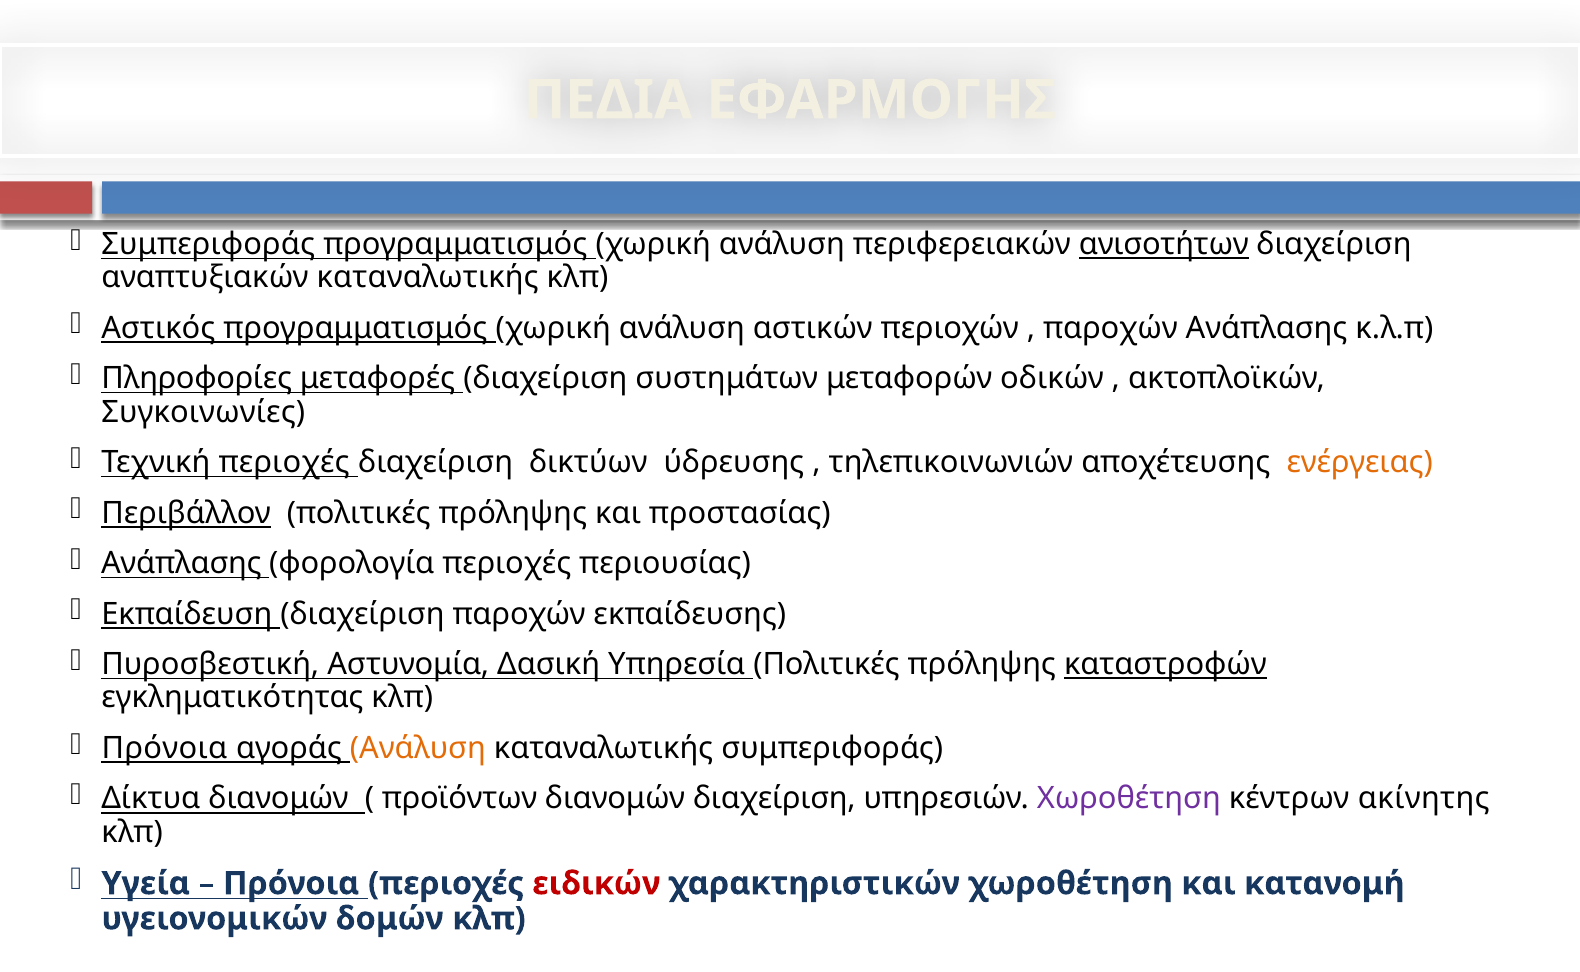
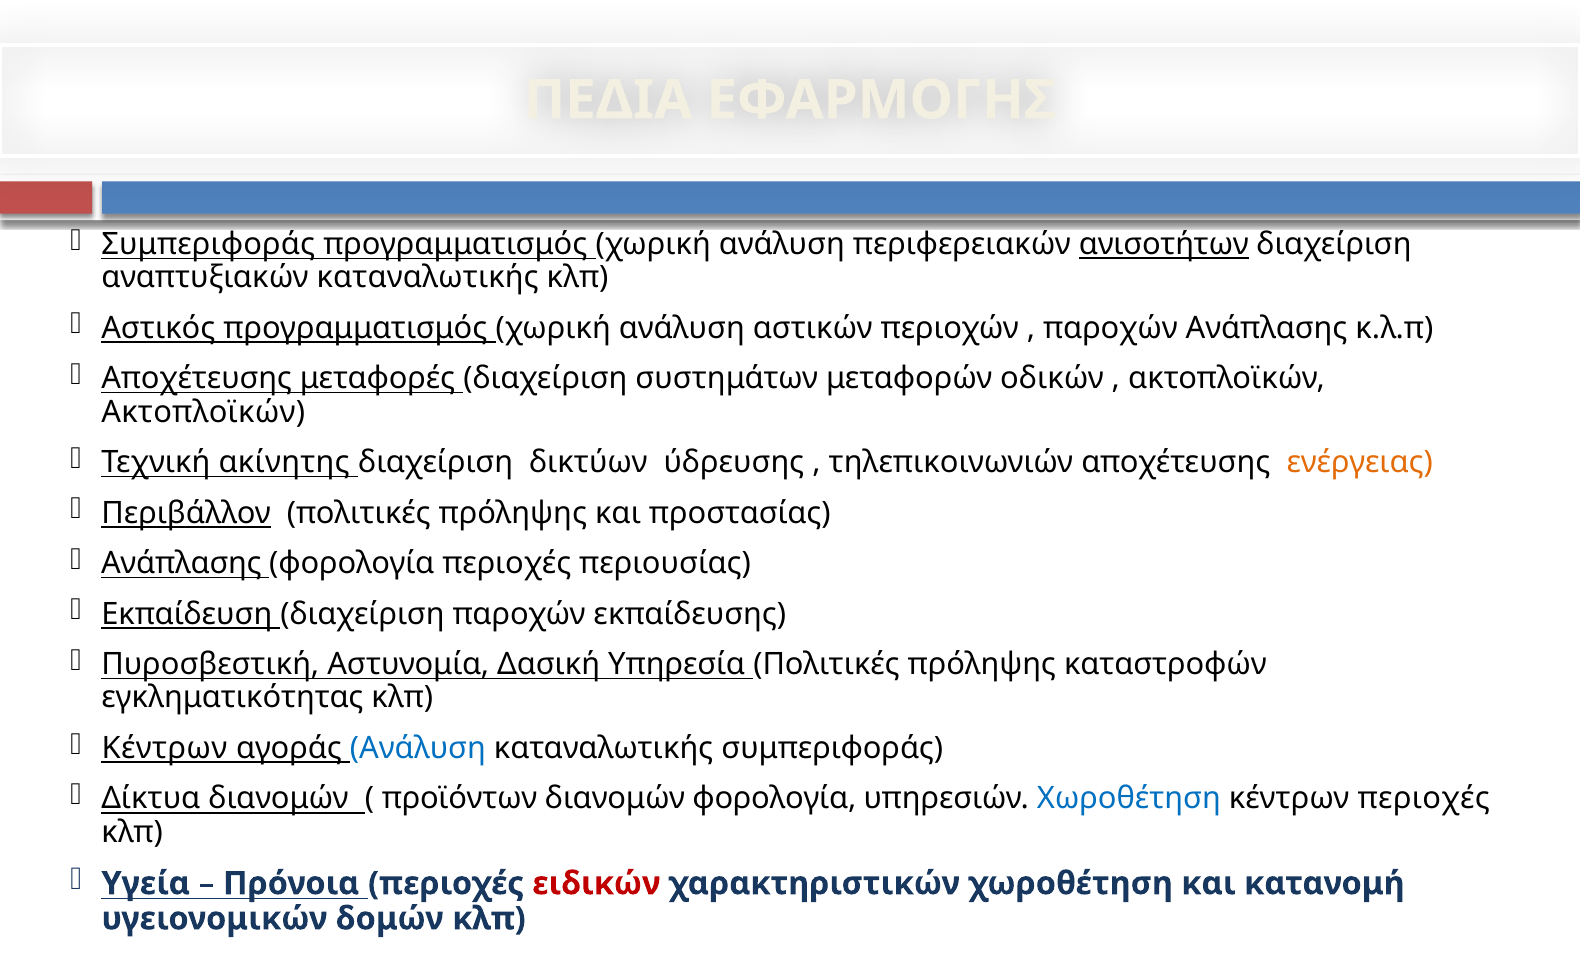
Πληροφορίες at (197, 379): Πληροφορίες -> Αποχέτευσης
Συγκοινωνίες at (203, 412): Συγκοινωνίες -> Ακτοπλοϊκών
Τεχνική περιοχές: περιοχές -> ακίνητης
καταστροφών underline: present -> none
Πρόνοια at (164, 749): Πρόνοια -> Κέντρων
Ανάλυση at (418, 749) colour: orange -> blue
διανομών διαχείριση: διαχείριση -> φορολογία
Χωροθέτηση at (1129, 799) colour: purple -> blue
κέντρων ακίνητης: ακίνητης -> περιοχές
